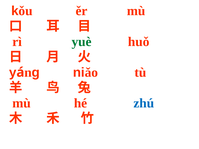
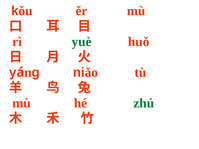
zhú colour: blue -> green
